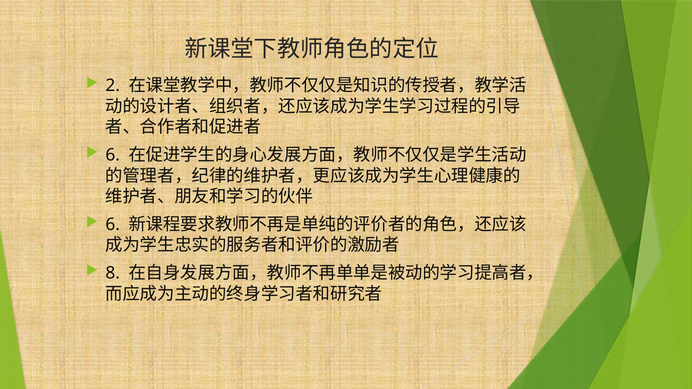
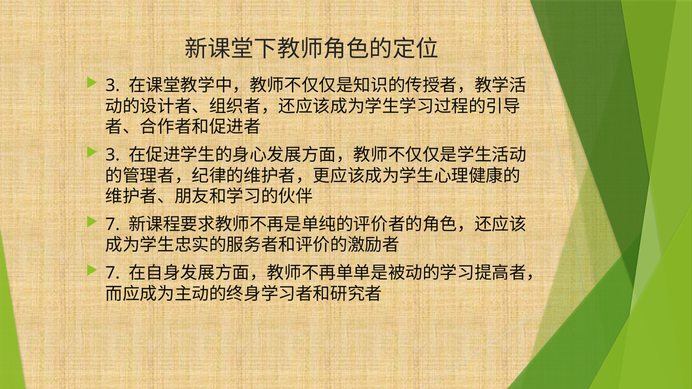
2 at (113, 86): 2 -> 3
6 at (113, 155): 6 -> 3
6 at (113, 225): 6 -> 7
8 at (113, 273): 8 -> 7
